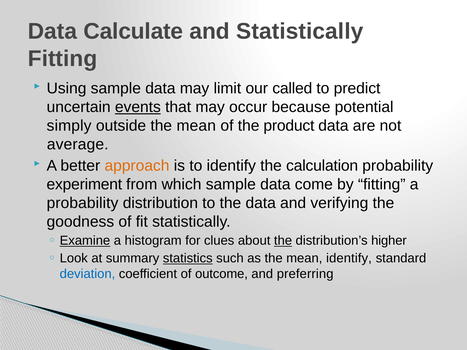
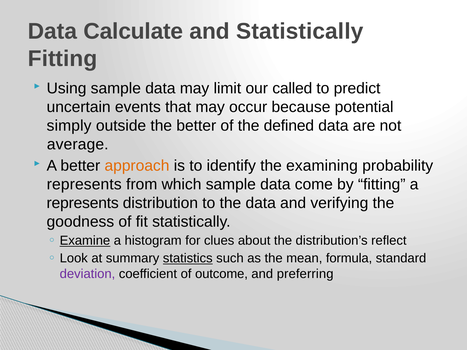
events underline: present -> none
outside the mean: mean -> better
product: product -> defined
calculation: calculation -> examining
experiment at (84, 184): experiment -> represents
probability at (83, 203): probability -> represents
the at (283, 241) underline: present -> none
higher: higher -> reflect
mean identify: identify -> formula
deviation colour: blue -> purple
